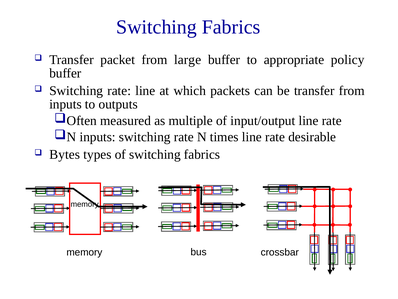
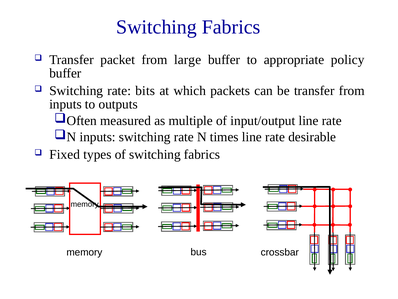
rate line: line -> bits
Bytes: Bytes -> Fixed
